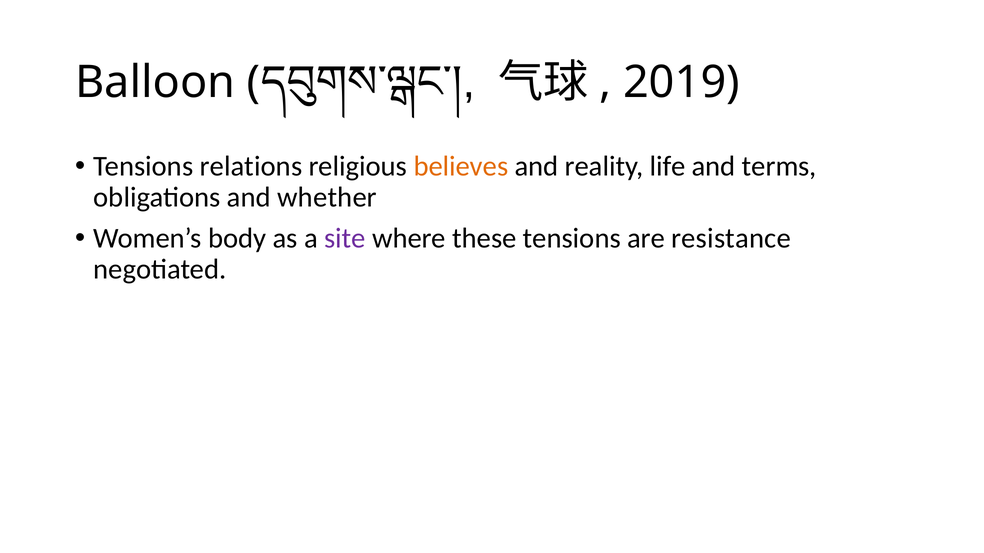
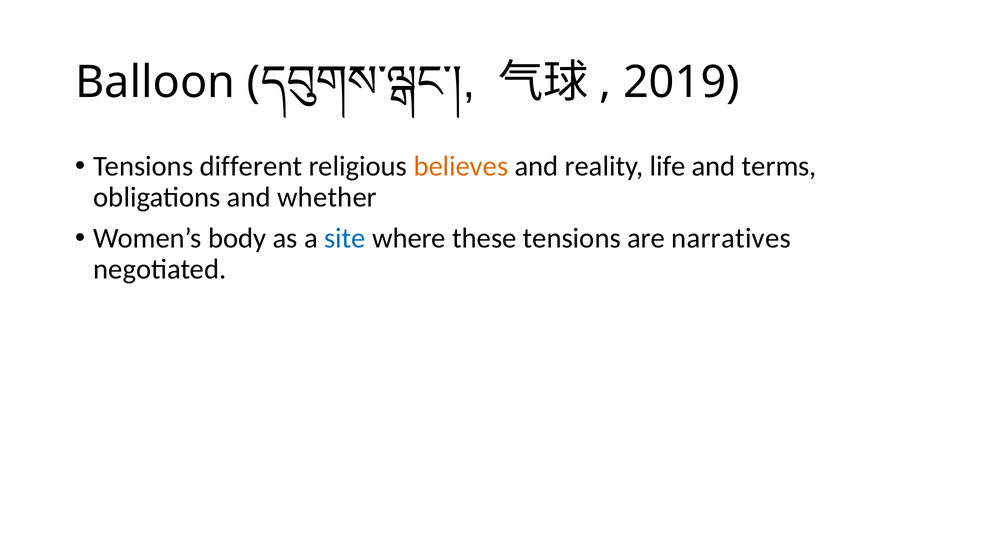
relations: relations -> different
site colour: purple -> blue
resistance: resistance -> narratives
